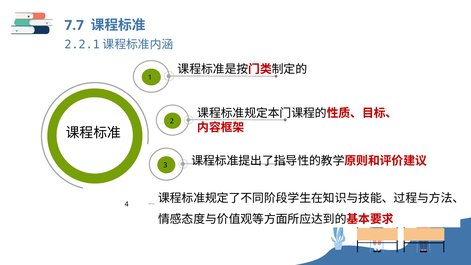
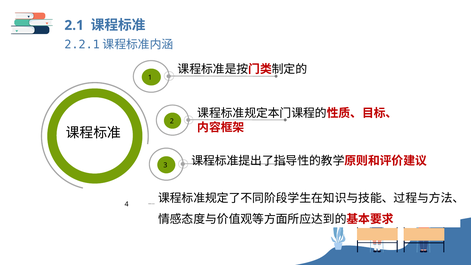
7.7: 7.7 -> 2.1
